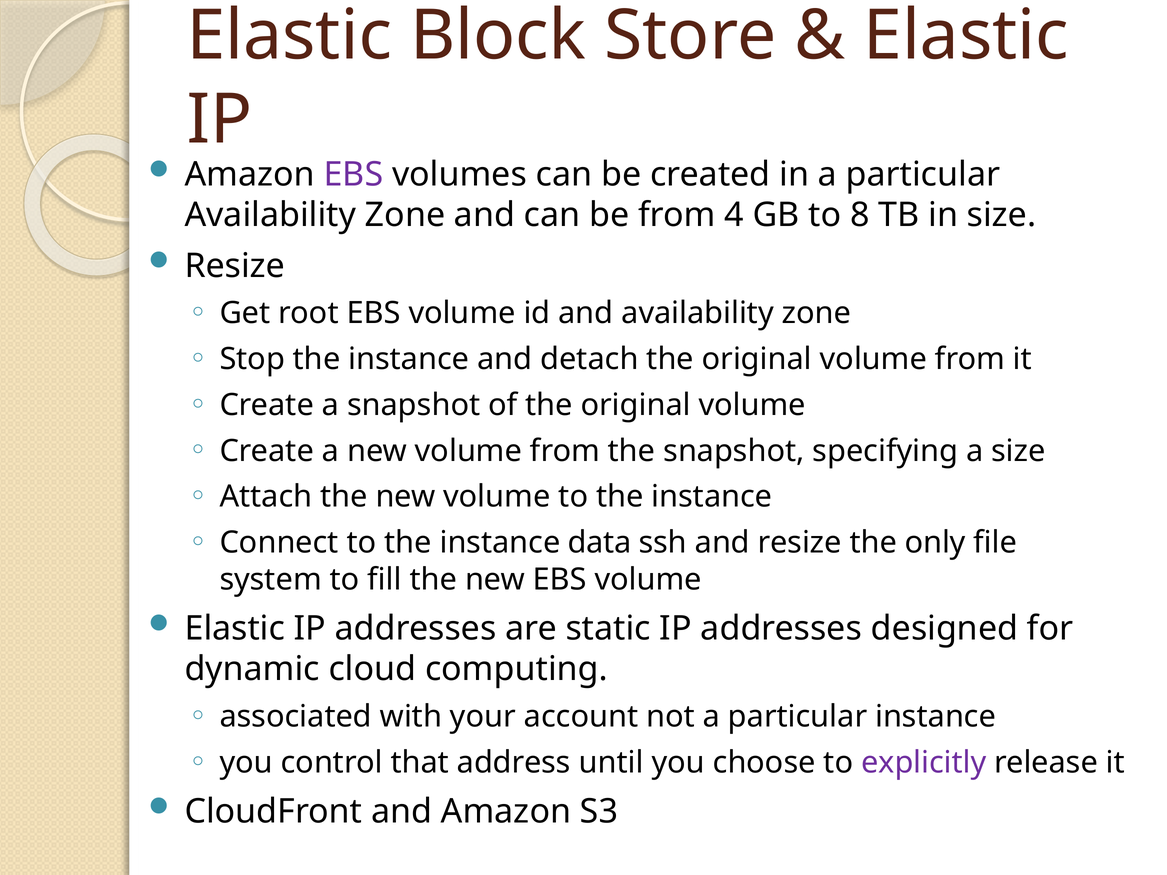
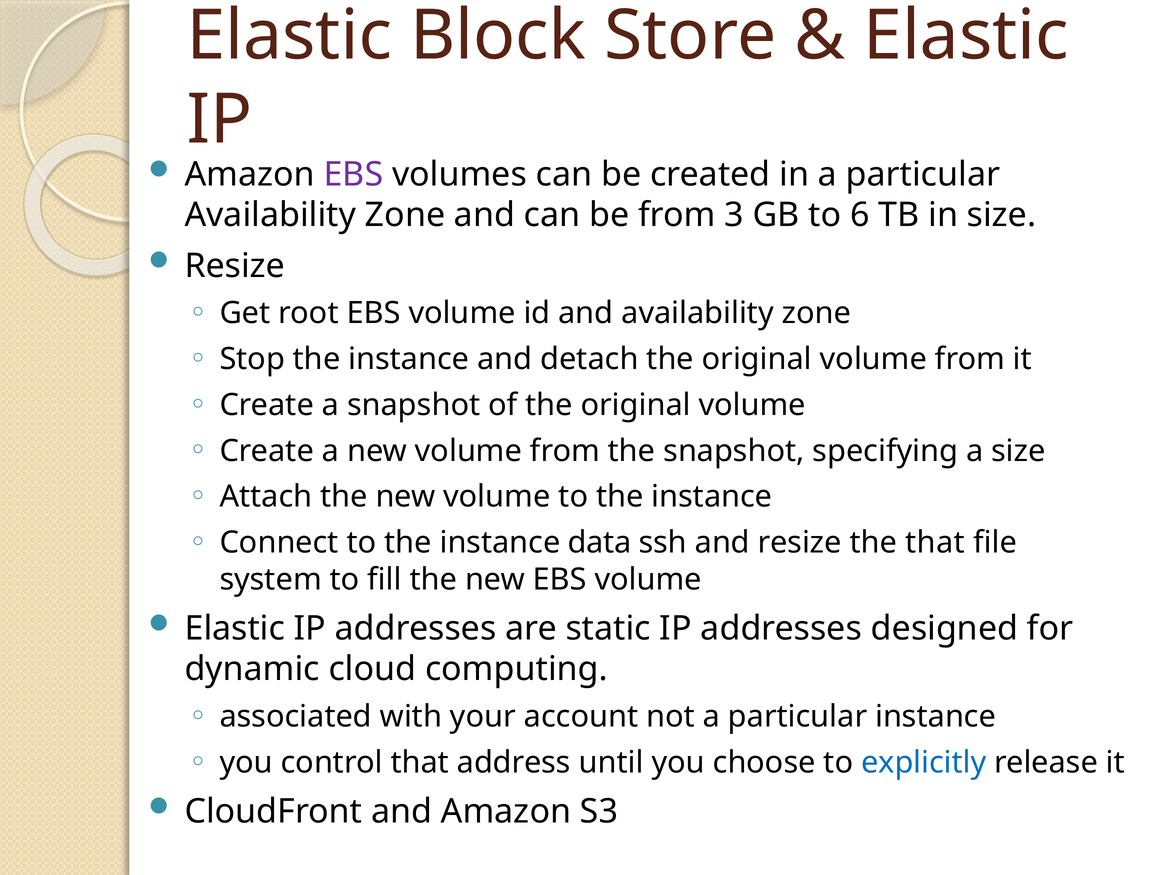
4: 4 -> 3
8: 8 -> 6
the only: only -> that
explicitly colour: purple -> blue
